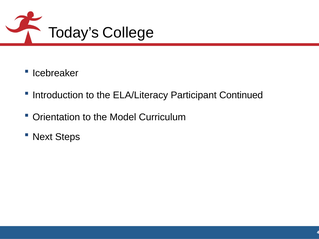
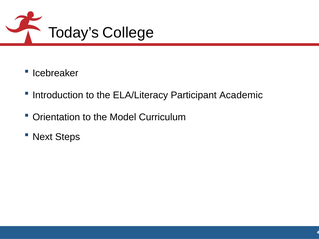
Continued: Continued -> Academic
